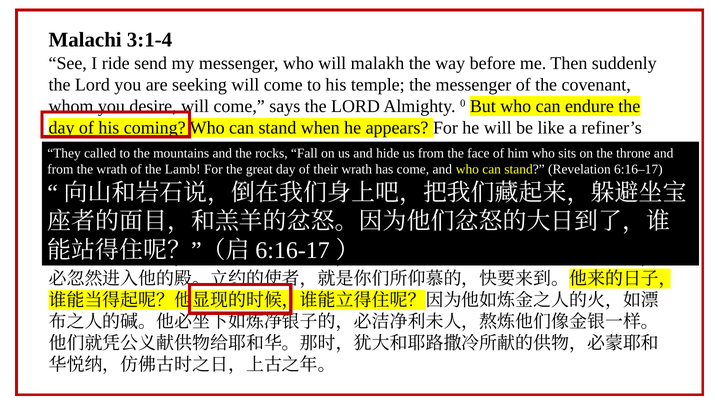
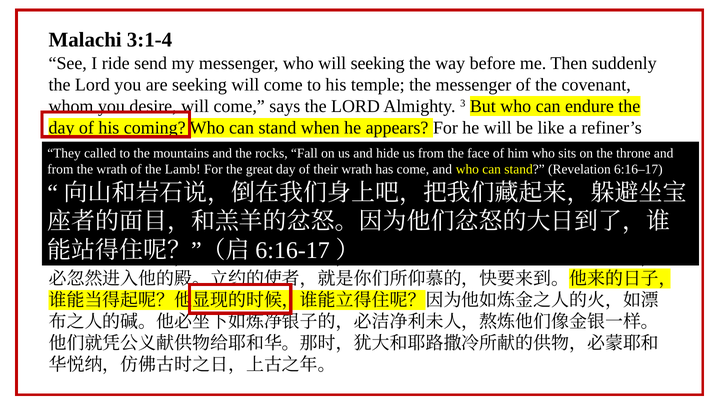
will malakh: malakh -> seeking
Almighty 0: 0 -> 3
